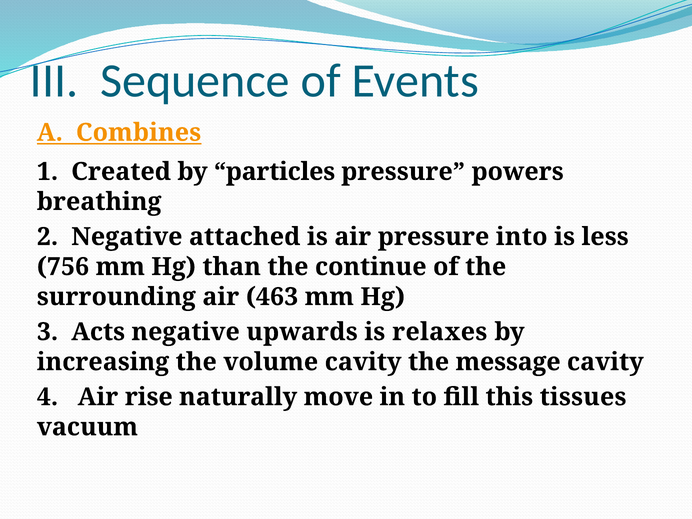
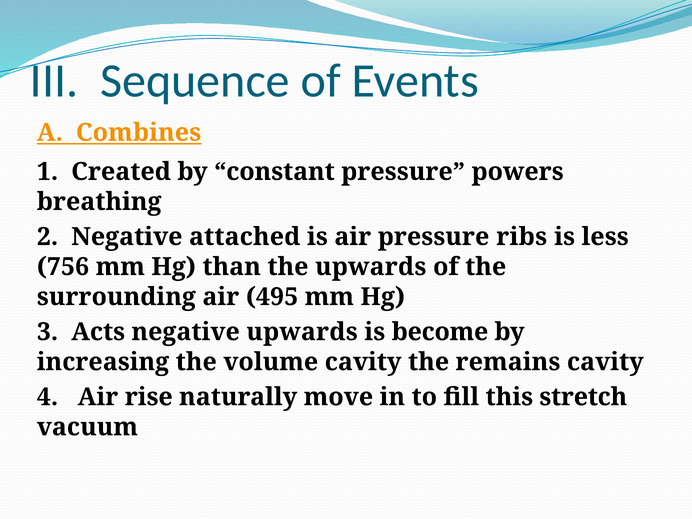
particles: particles -> constant
into: into -> ribs
the continue: continue -> upwards
463: 463 -> 495
relaxes: relaxes -> become
message: message -> remains
tissues: tissues -> stretch
